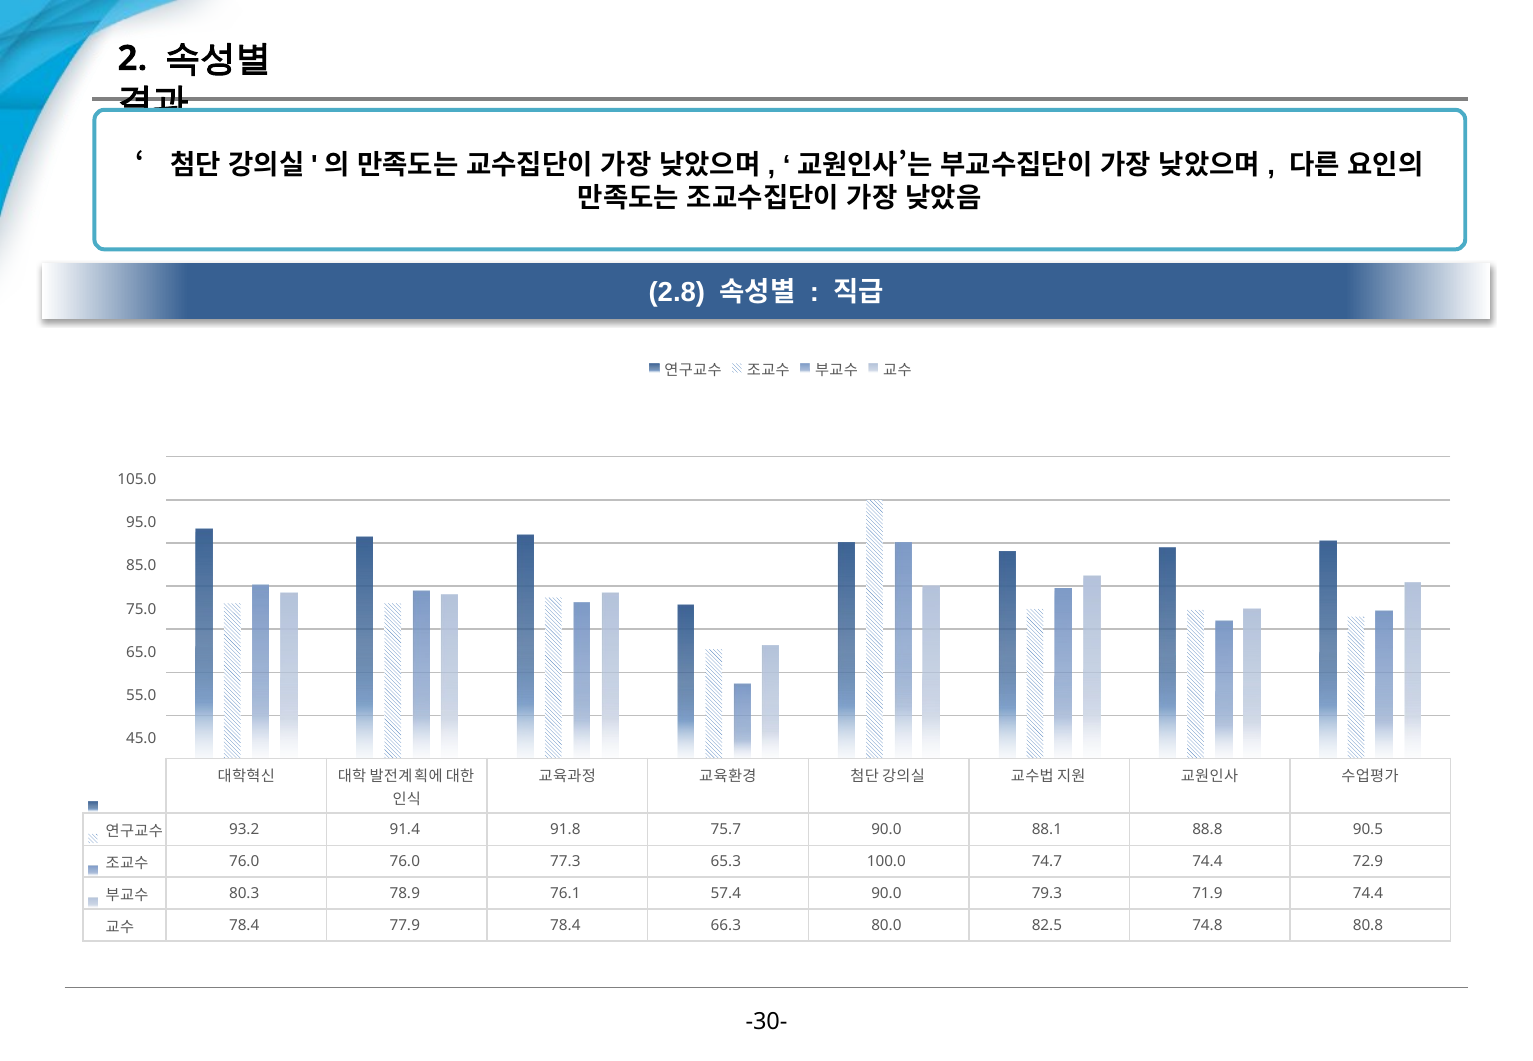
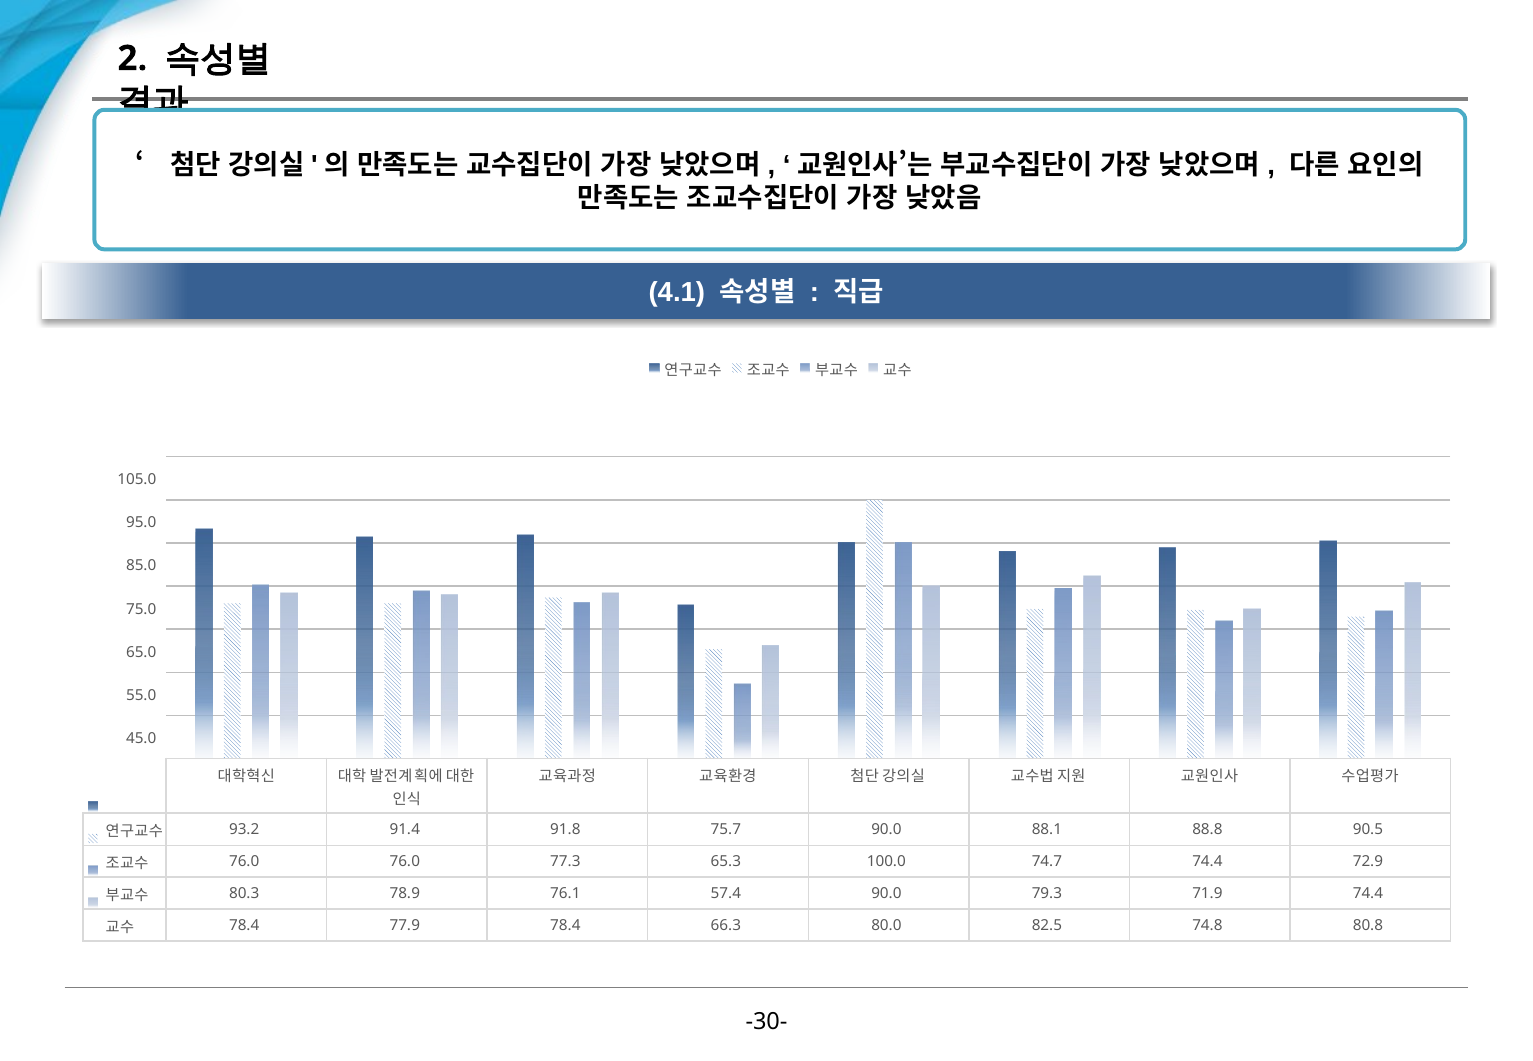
2.8: 2.8 -> 4.1
